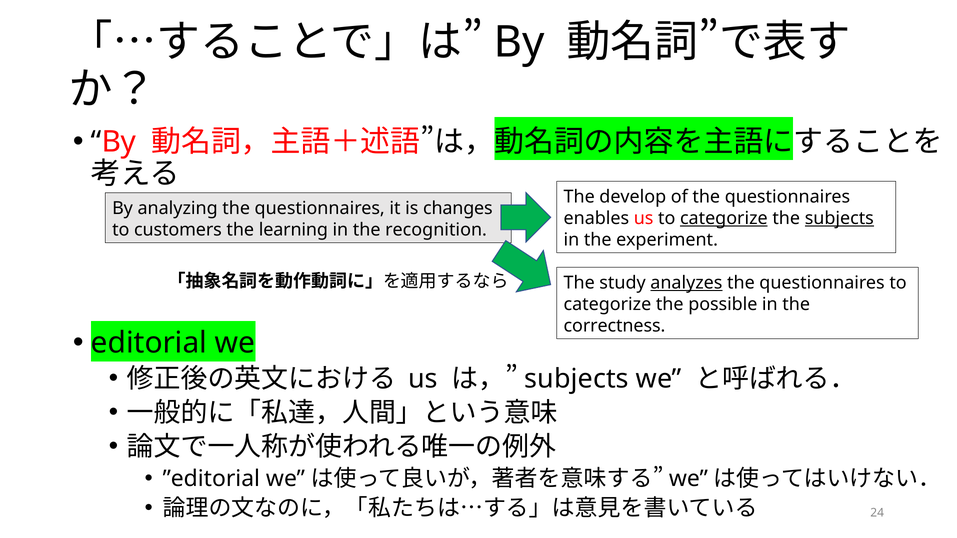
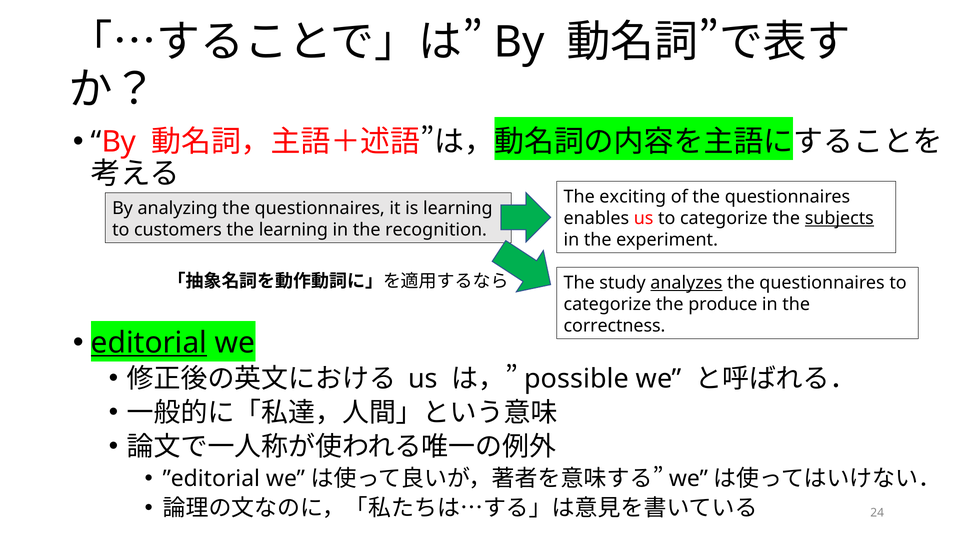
develop: develop -> exciting
is changes: changes -> learning
categorize at (724, 218) underline: present -> none
possible: possible -> produce
editorial underline: none -> present
subjects at (577, 379): subjects -> possible
